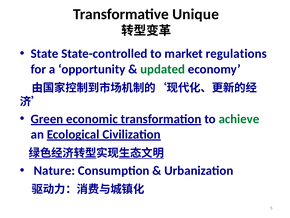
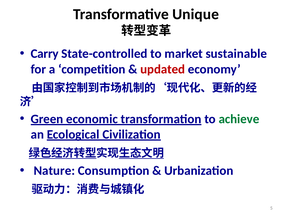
State: State -> Carry
regulations: regulations -> sustainable
opportunity: opportunity -> competition
updated colour: green -> red
